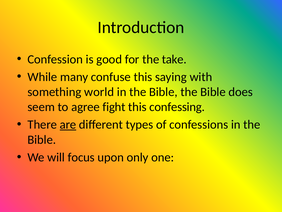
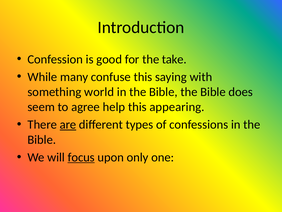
fight: fight -> help
confessing: confessing -> appearing
focus underline: none -> present
